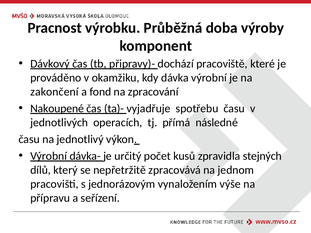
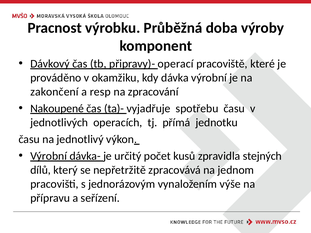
dochází: dochází -> operací
fond: fond -> resp
následné: následné -> jednotku
